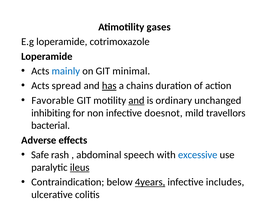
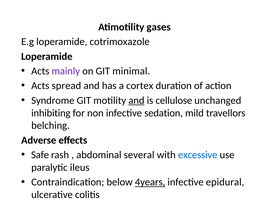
mainly colour: blue -> purple
has underline: present -> none
chains: chains -> cortex
Favorable: Favorable -> Syndrome
ordinary: ordinary -> cellulose
doesnot: doesnot -> sedation
bacterial: bacterial -> belching
speech: speech -> several
ileus underline: present -> none
includes: includes -> epidural
